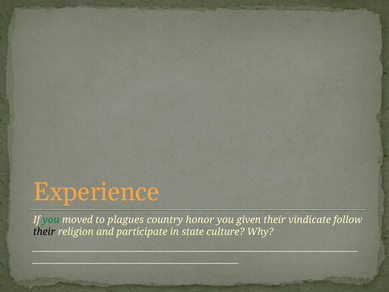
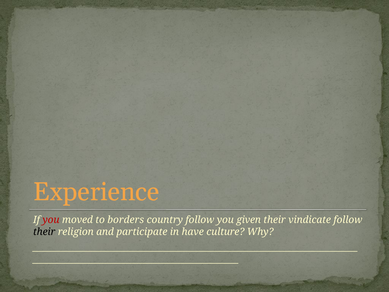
you at (51, 220) colour: green -> red
plagues: plagues -> borders
country honor: honor -> follow
state: state -> have
